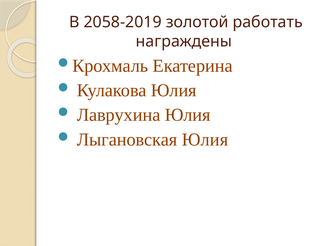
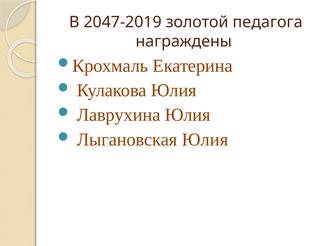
2058-2019: 2058-2019 -> 2047-2019
работать: работать -> педагога
